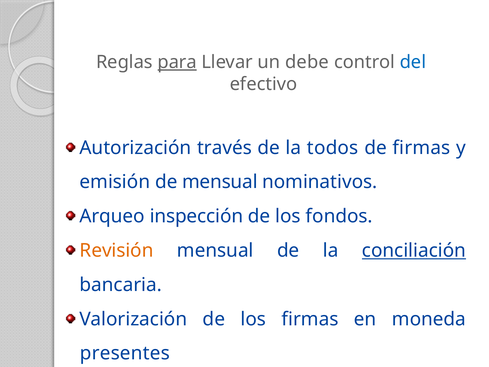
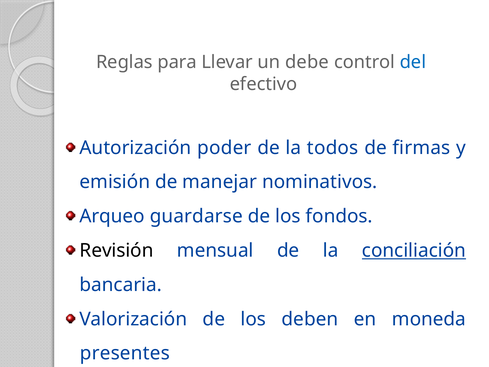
para underline: present -> none
través: través -> poder
de mensual: mensual -> manejar
inspección: inspección -> guardarse
Revisión colour: orange -> black
los firmas: firmas -> deben
